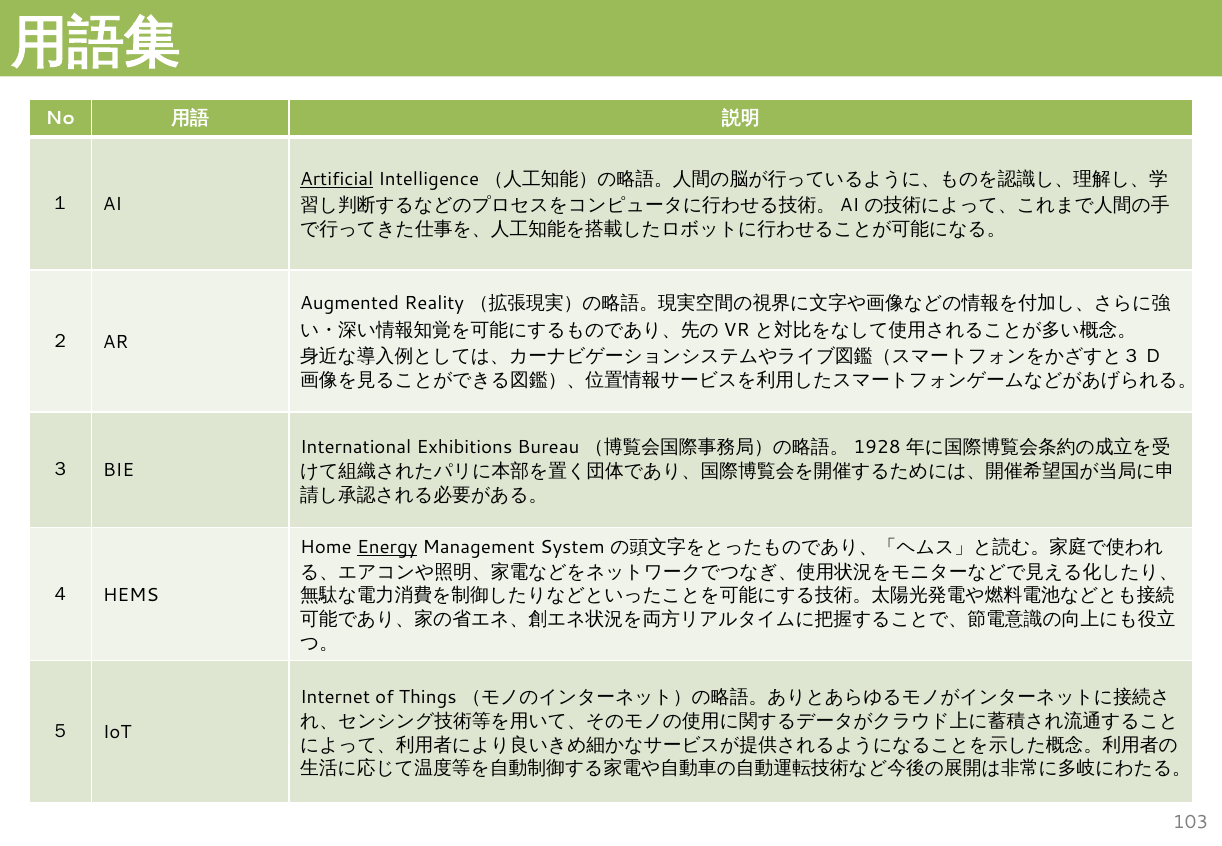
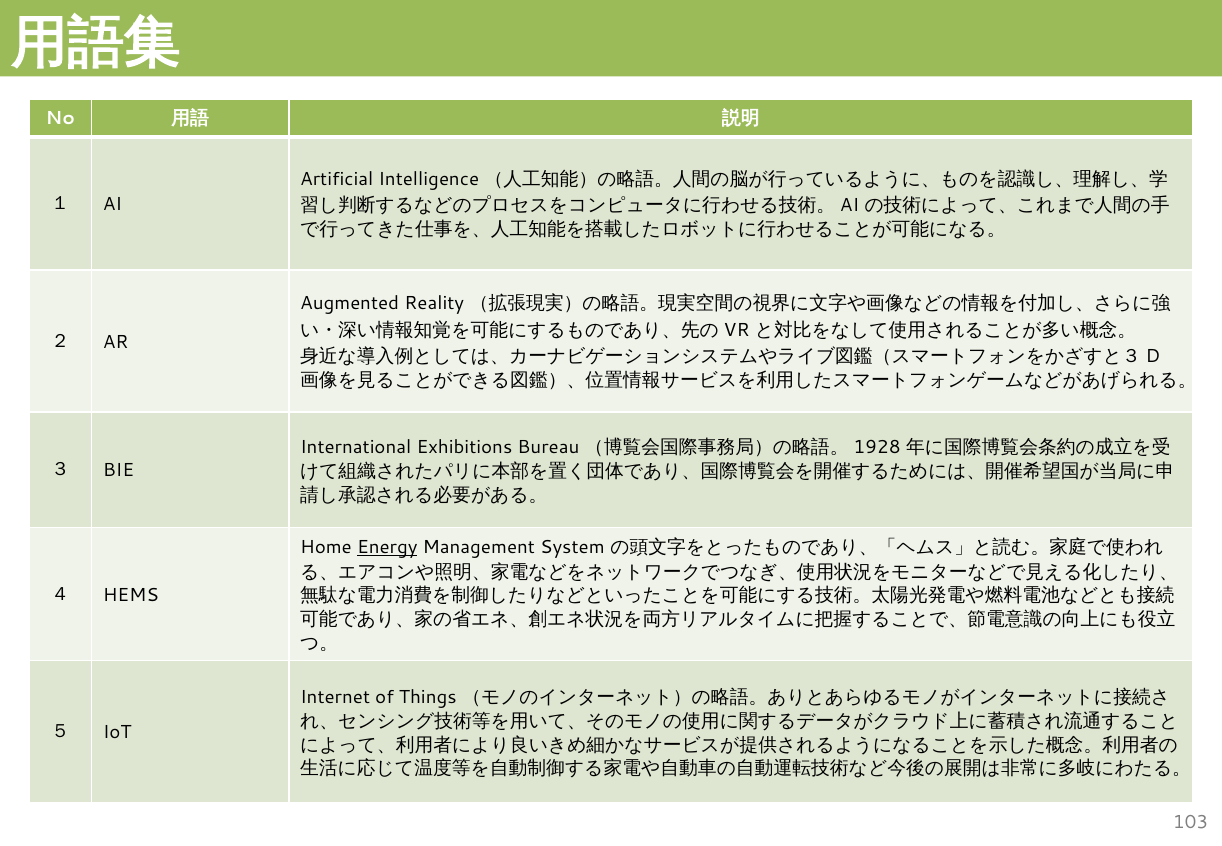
Artificial underline: present -> none
